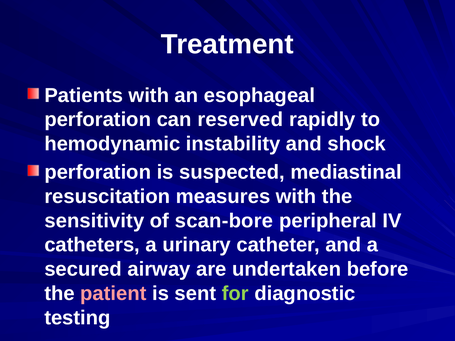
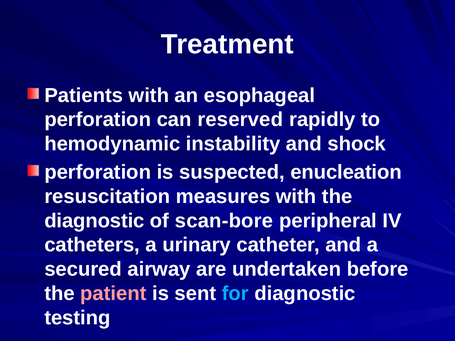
mediastinal: mediastinal -> enucleation
sensitivity at (94, 221): sensitivity -> diagnostic
for colour: light green -> light blue
